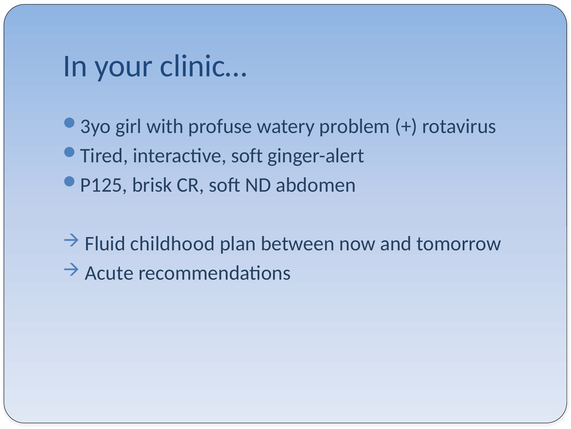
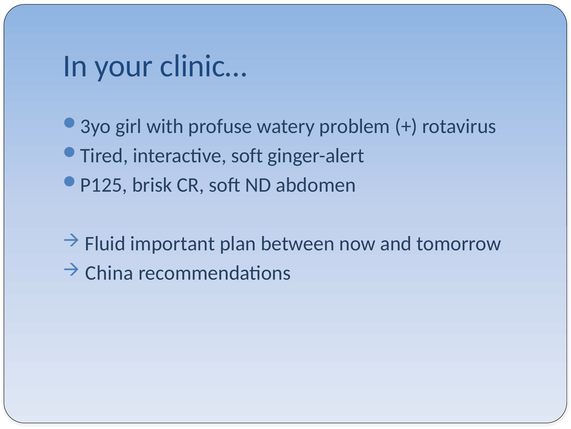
childhood: childhood -> important
Acute: Acute -> China
